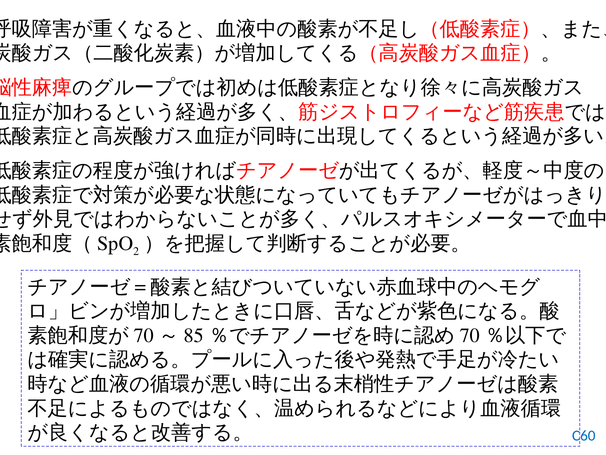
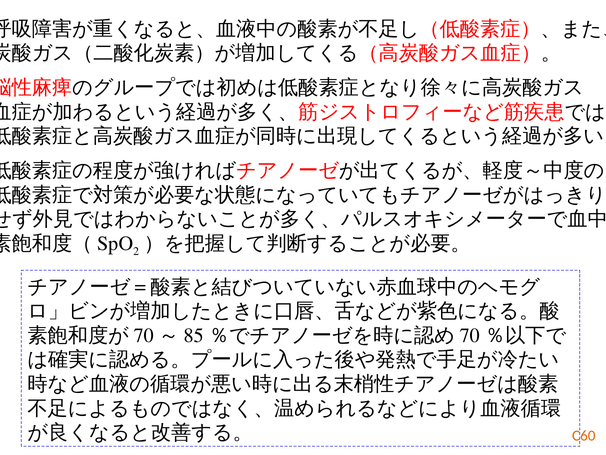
C60 colour: blue -> orange
